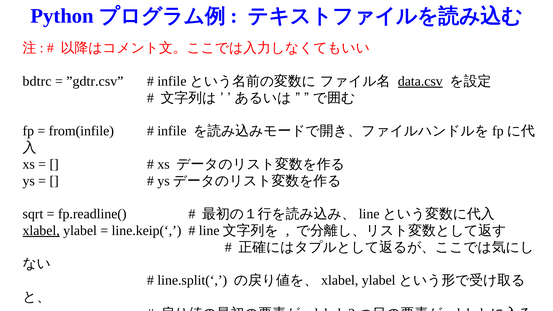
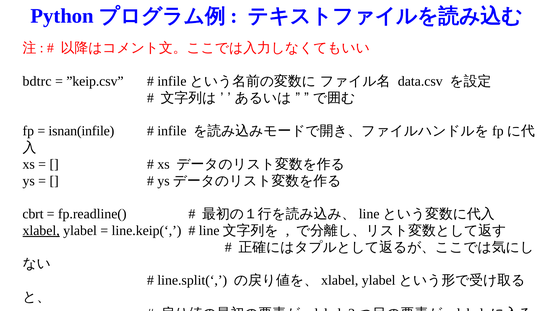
”gdtr.csv: ”gdtr.csv -> ”keip.csv
data.csv underline: present -> none
from(infile: from(infile -> isnan(infile
sqrt: sqrt -> cbrt
